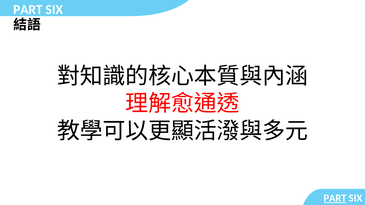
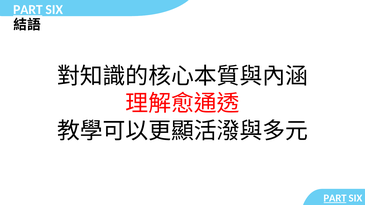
PART at (28, 10) underline: none -> present
